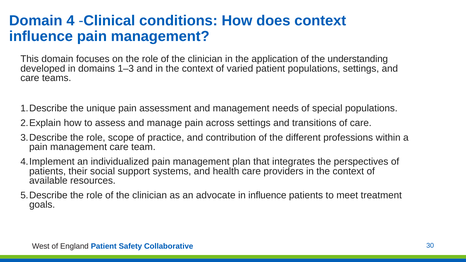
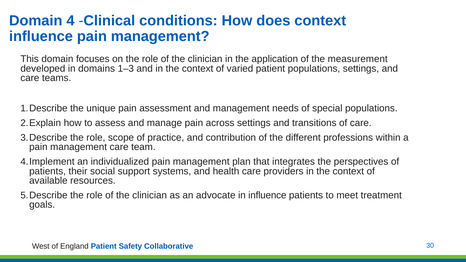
understanding: understanding -> measurement
